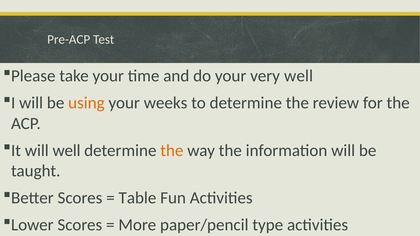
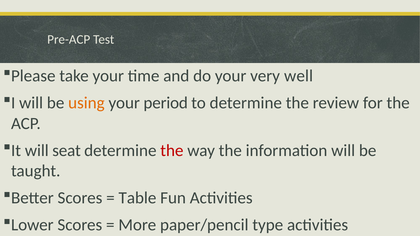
weeks: weeks -> period
will well: well -> seat
the at (172, 151) colour: orange -> red
